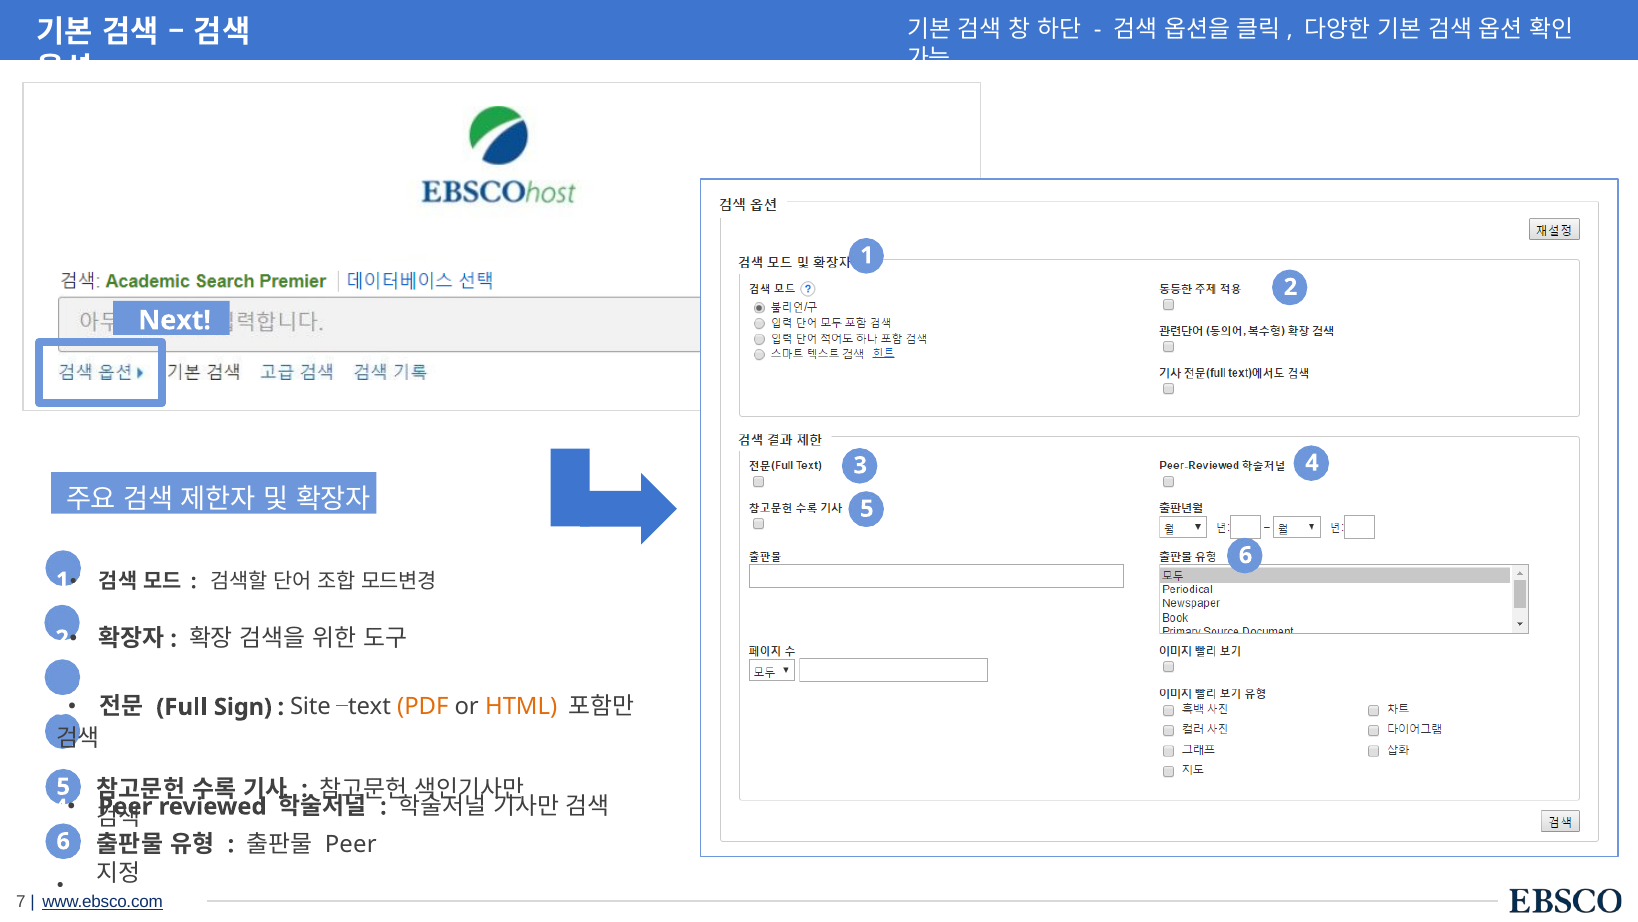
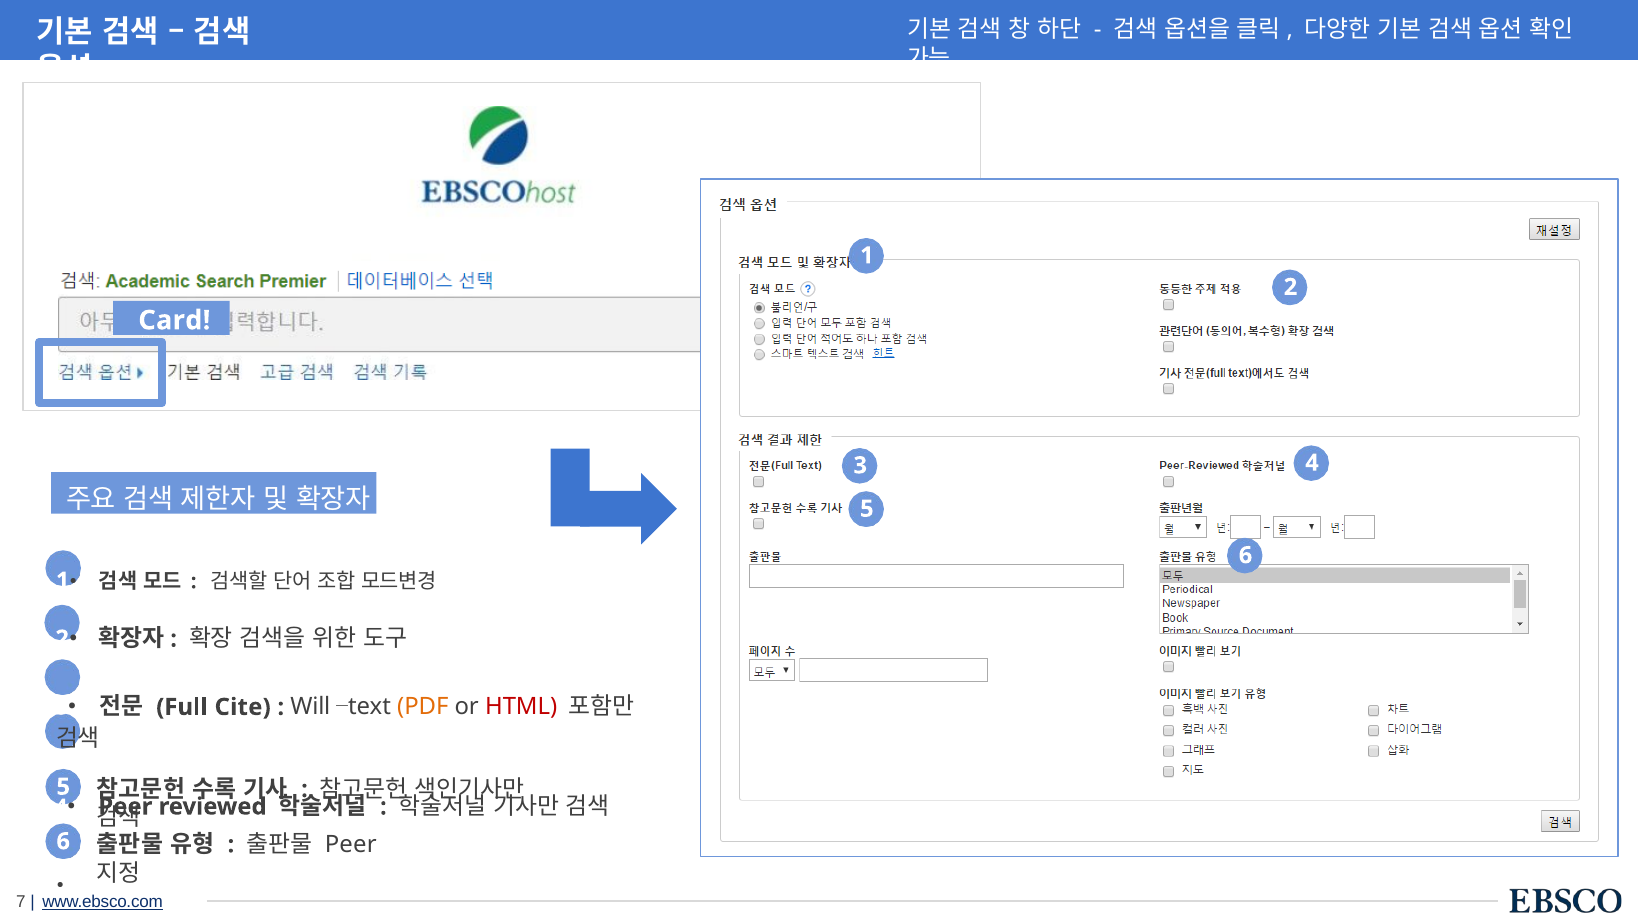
Next: Next -> Card
Sign: Sign -> Cite
Site: Site -> Will
HTML colour: orange -> red
